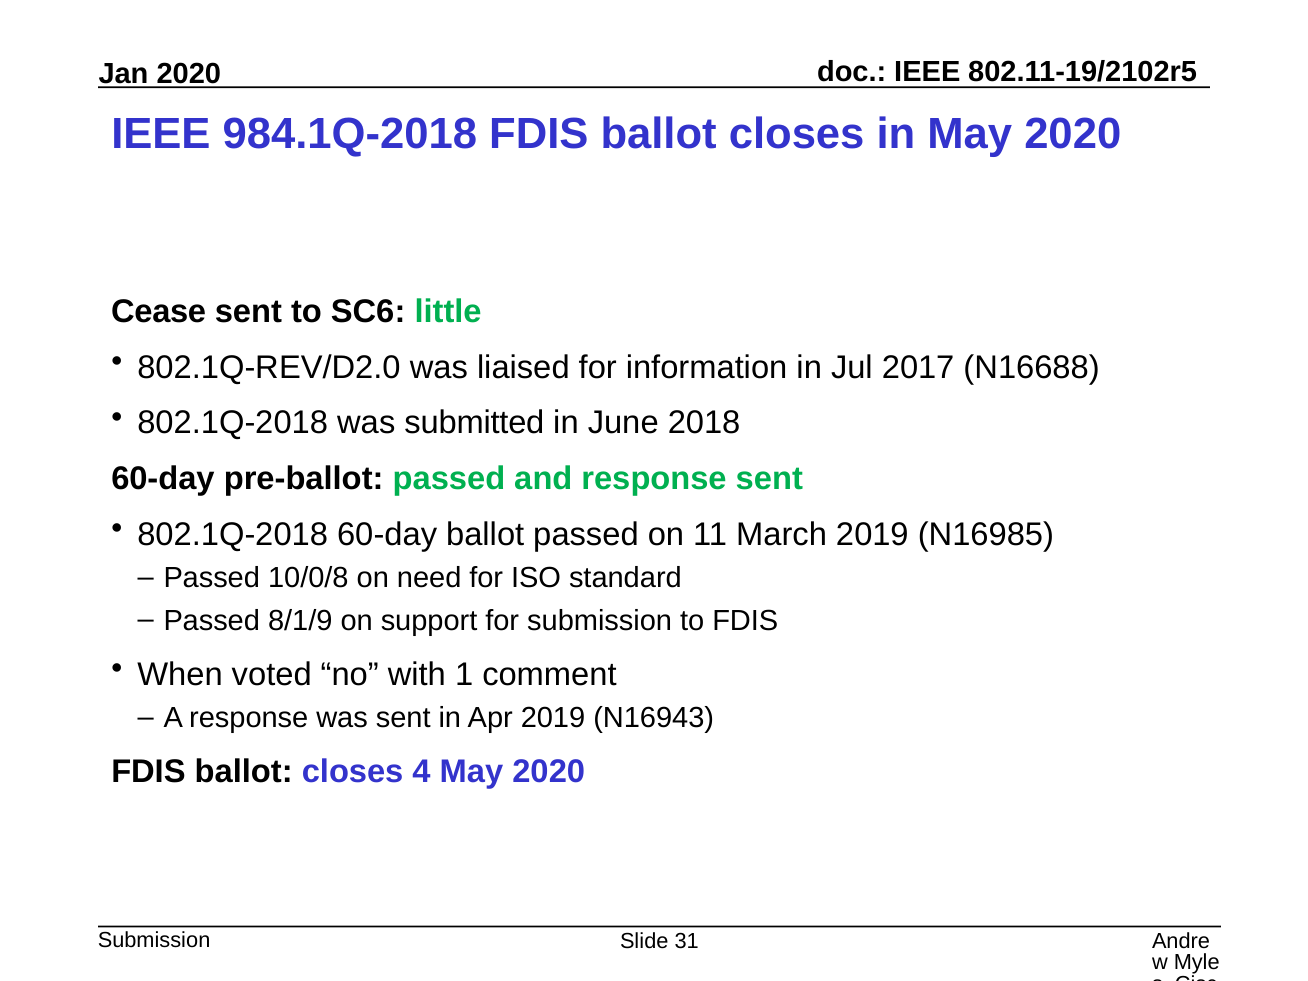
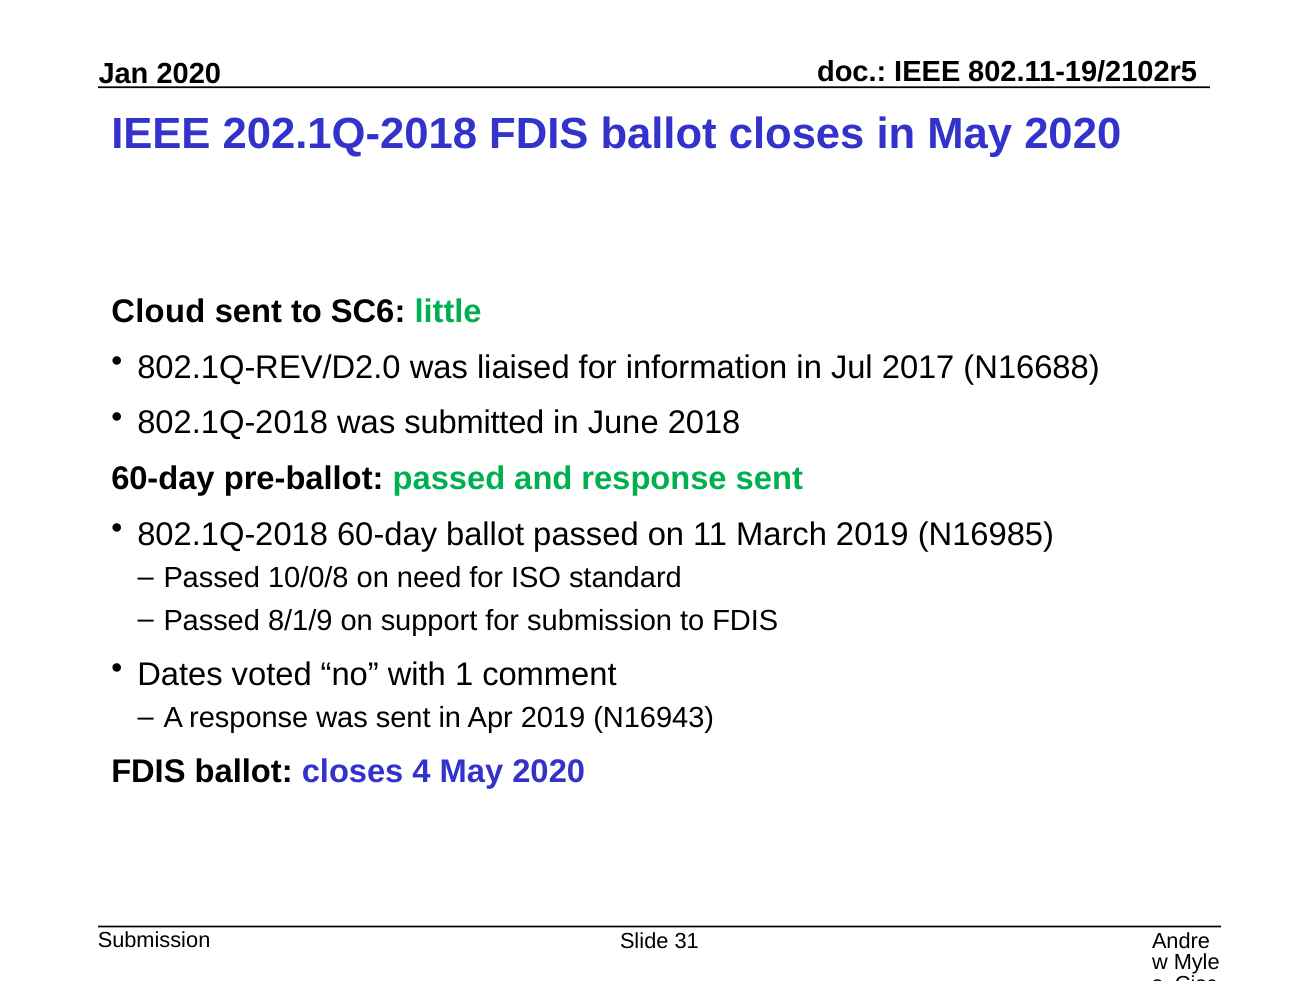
984.1Q-2018: 984.1Q-2018 -> 202.1Q-2018
Cease: Cease -> Cloud
When: When -> Dates
